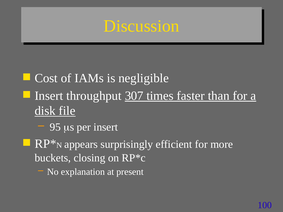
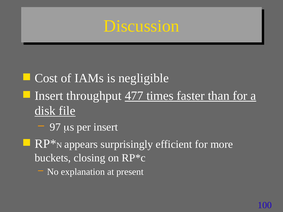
307: 307 -> 477
95: 95 -> 97
